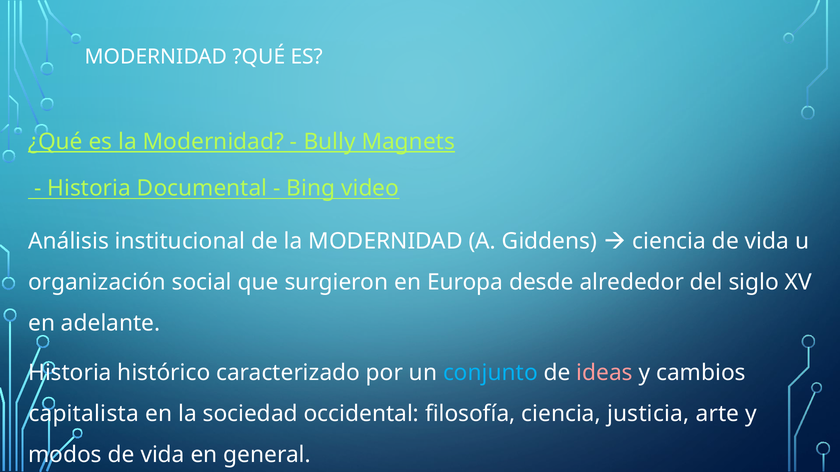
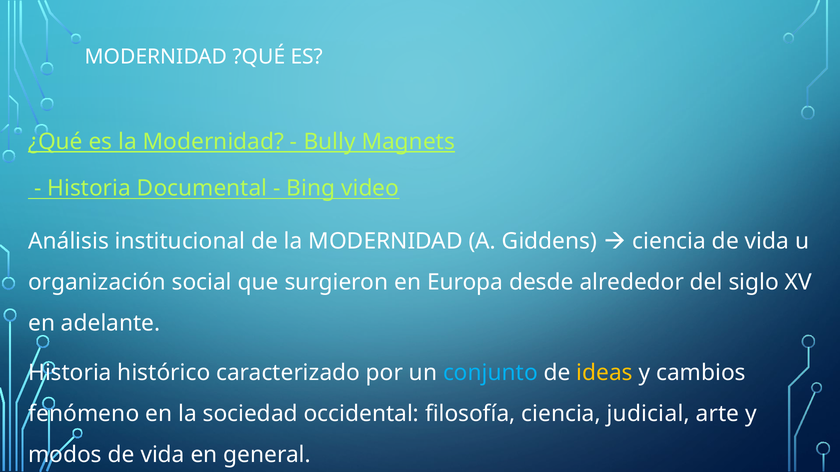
ideas colour: pink -> yellow
capitalista: capitalista -> fenómeno
justicia: justicia -> judicial
